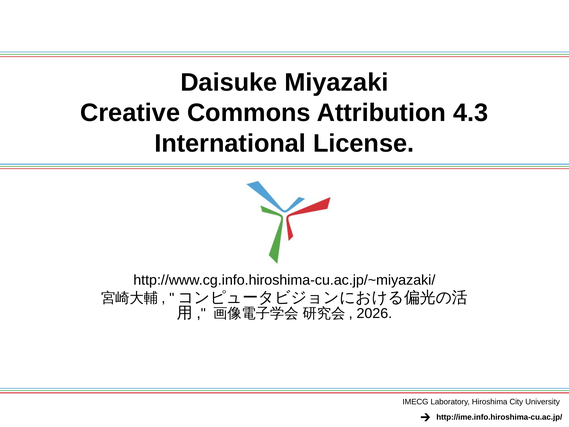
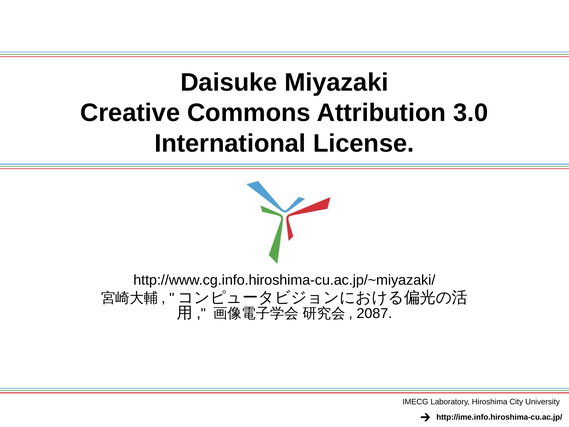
4.3: 4.3 -> 3.0
2026: 2026 -> 2087
